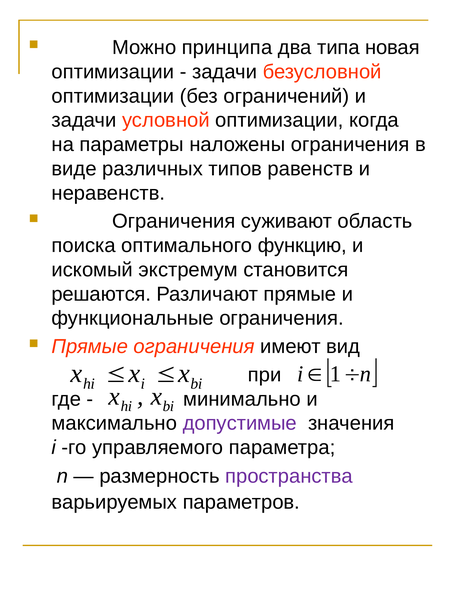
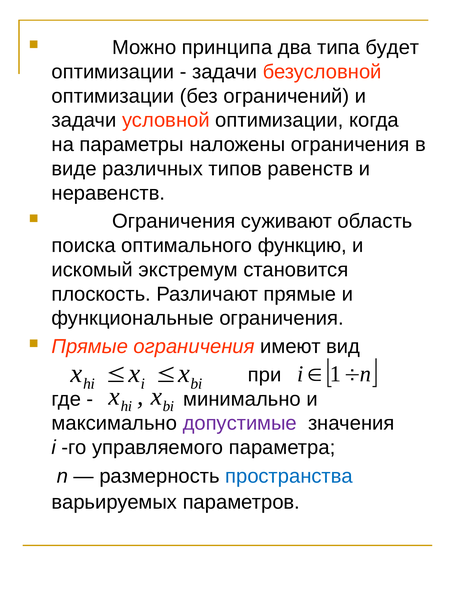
новая: новая -> будет
решаются: решаются -> плоскость
пространства colour: purple -> blue
